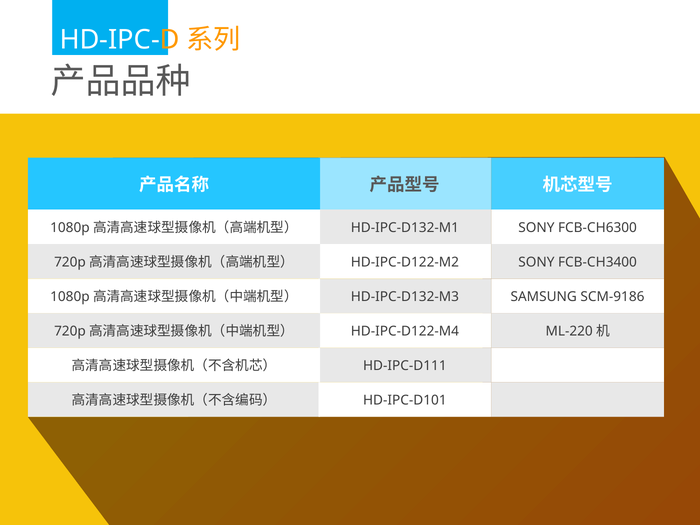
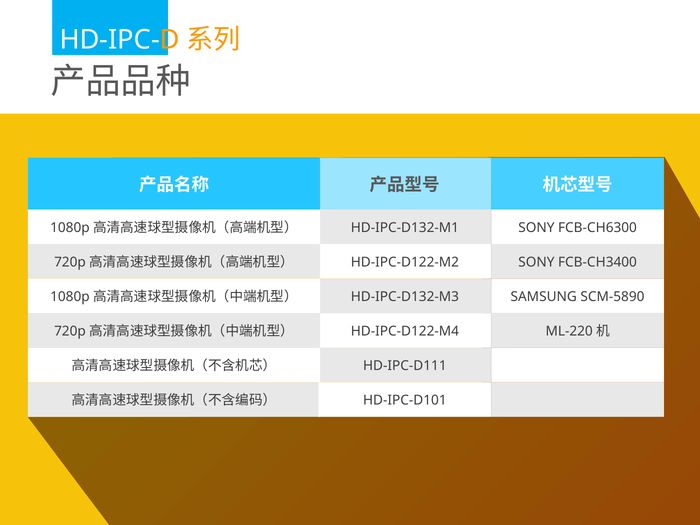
SCM-9186: SCM-9186 -> SCM-5890
